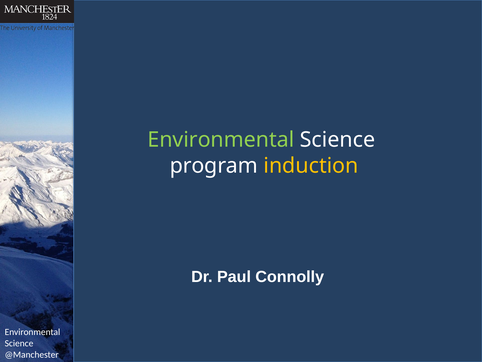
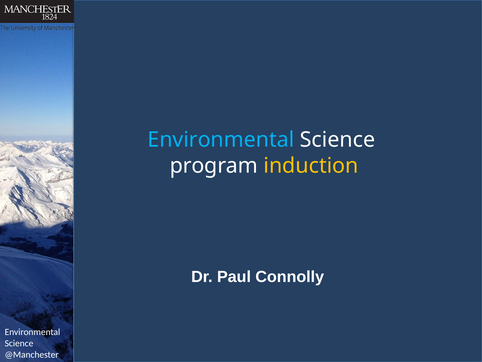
Environmental at (221, 140) colour: light green -> light blue
